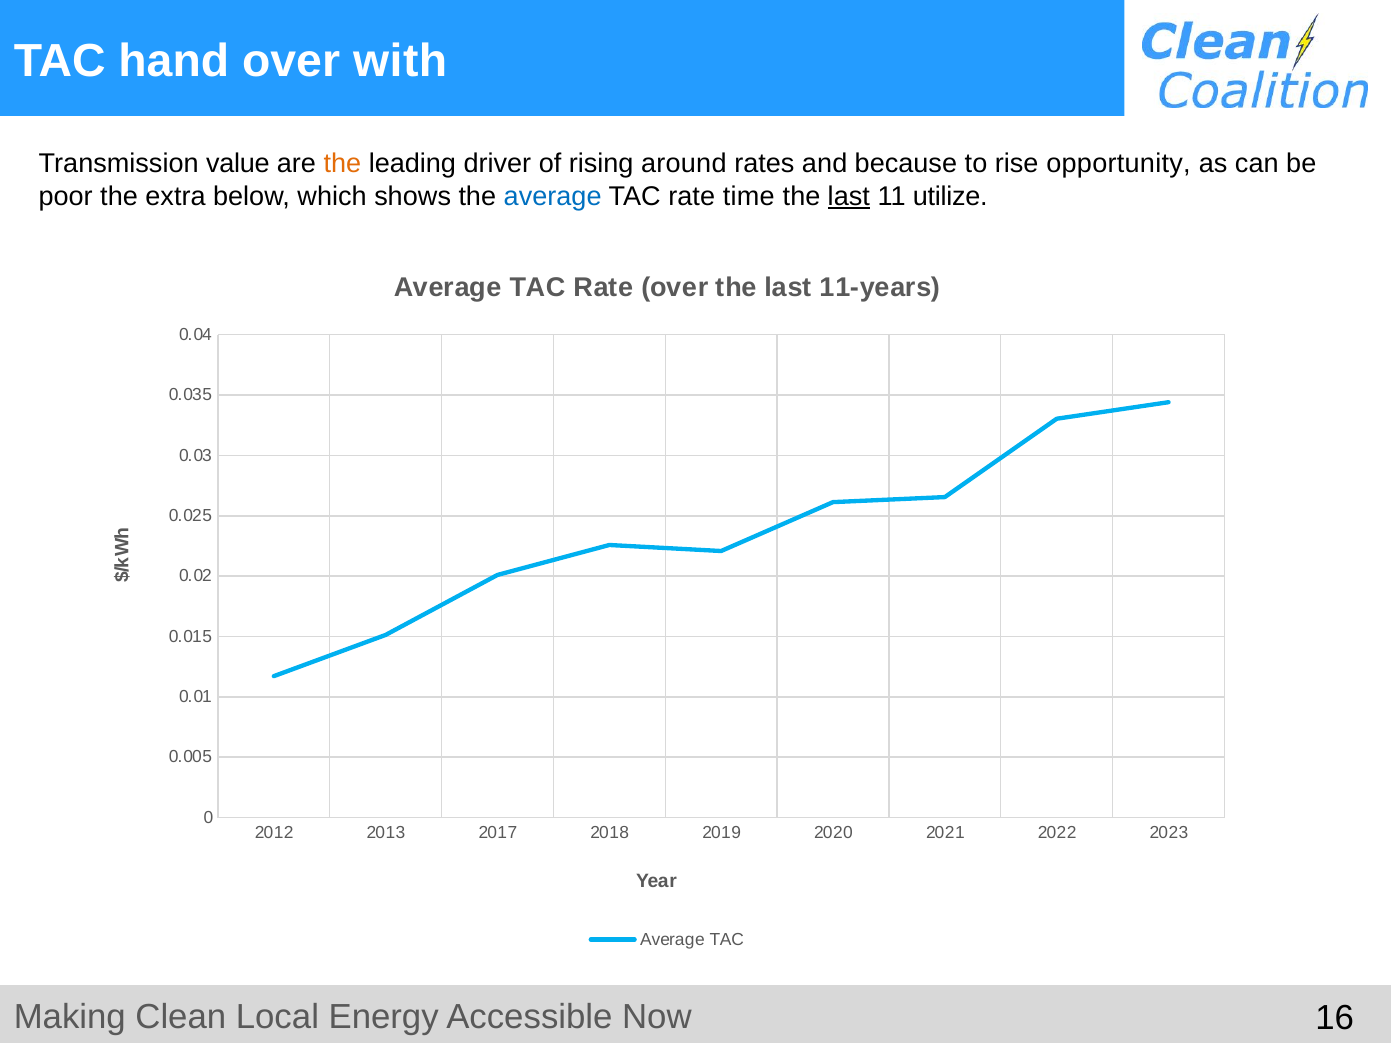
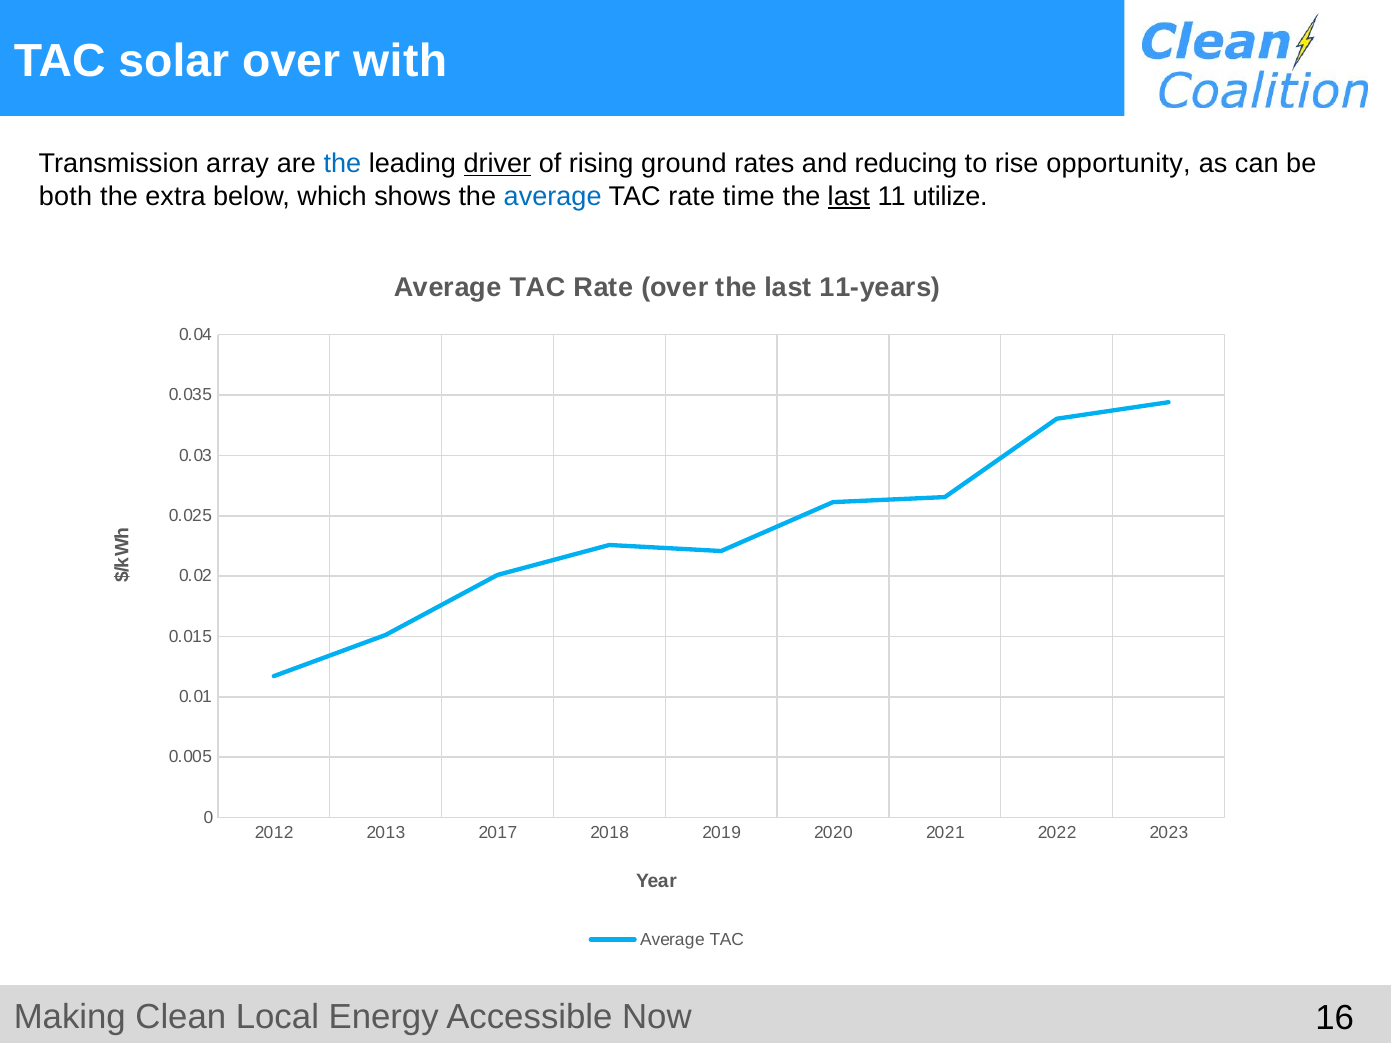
hand: hand -> solar
value: value -> array
the at (342, 164) colour: orange -> blue
driver underline: none -> present
around: around -> ground
because: because -> reducing
poor: poor -> both
